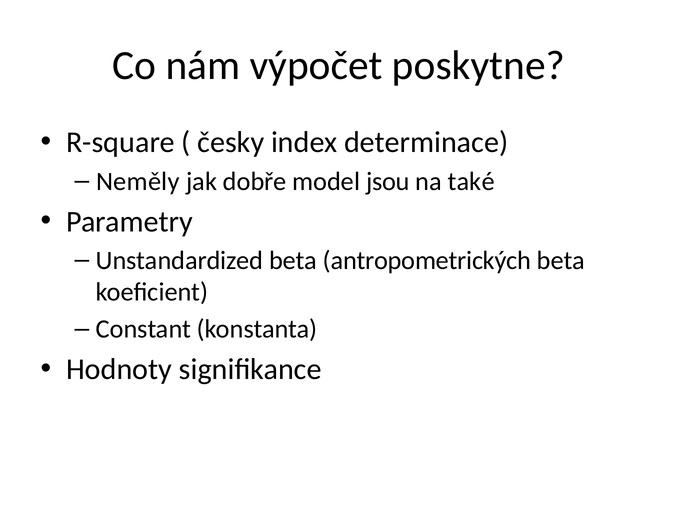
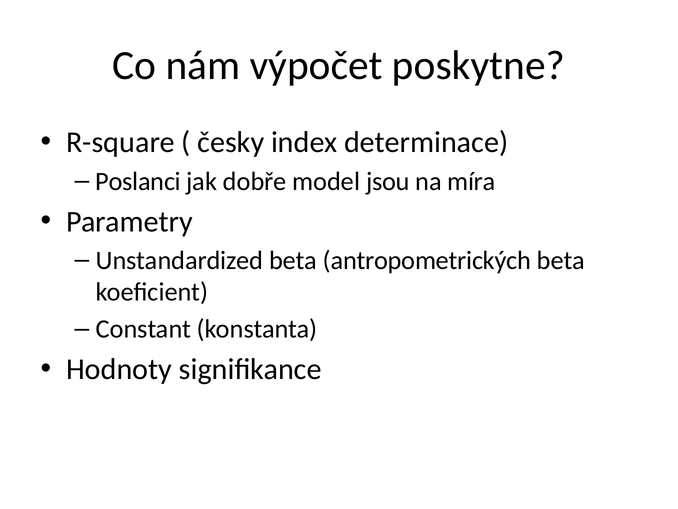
Neměly: Neměly -> Poslanci
také: také -> míra
